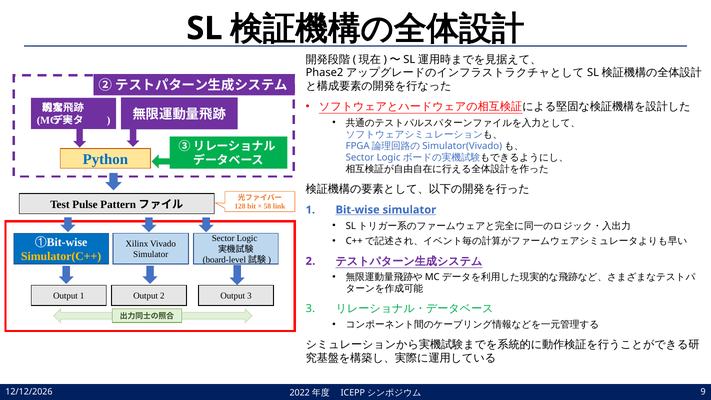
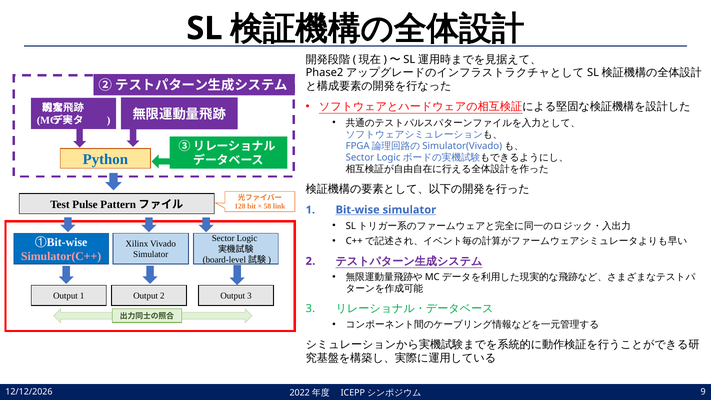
Simulator(C++ colour: yellow -> pink
